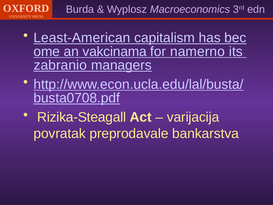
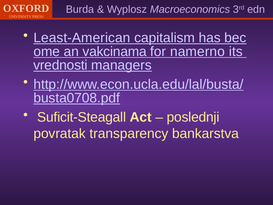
zabranio: zabranio -> vrednosti
Rizika-Steagall: Rizika-Steagall -> Suficit-Steagall
varijacija: varijacija -> poslednji
preprodavale: preprodavale -> transparency
